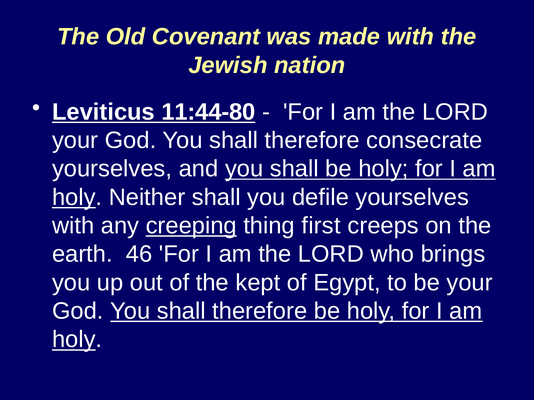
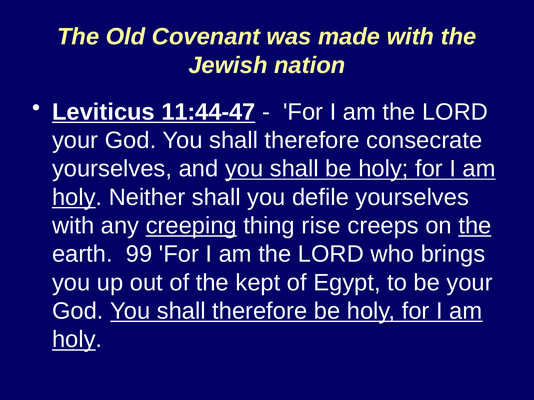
11:44-80: 11:44-80 -> 11:44-47
first: first -> rise
the at (475, 226) underline: none -> present
46: 46 -> 99
